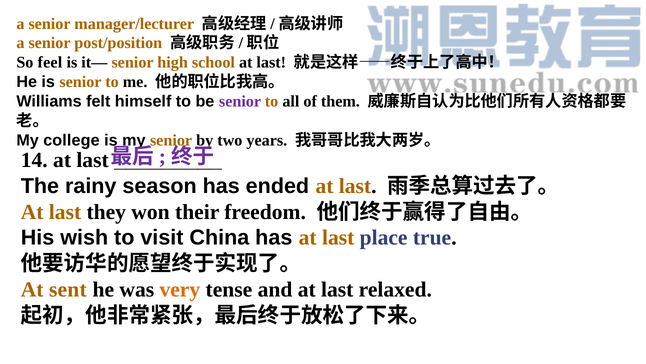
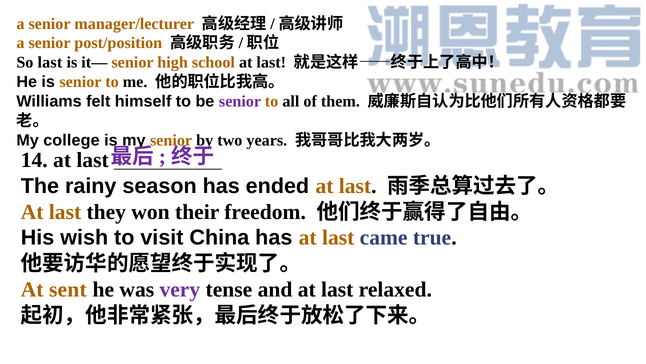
So feel: feel -> last
place: place -> came
very colour: orange -> purple
